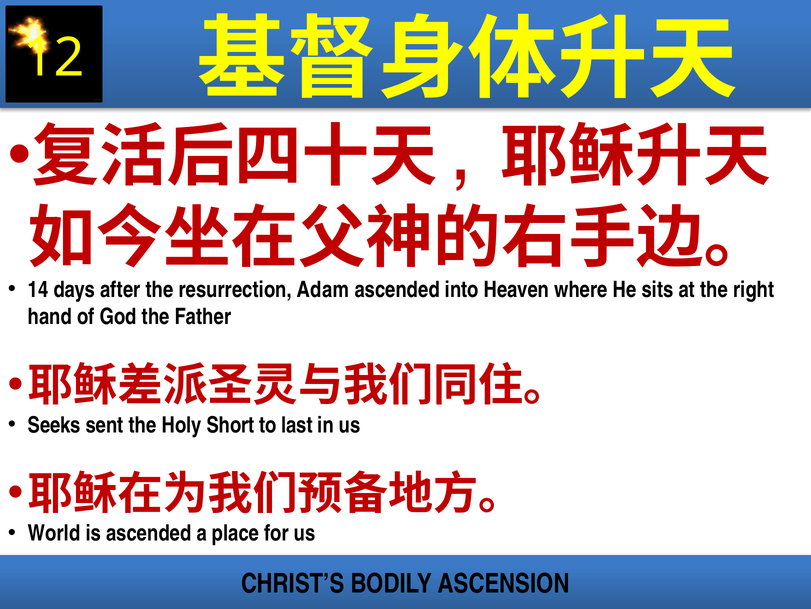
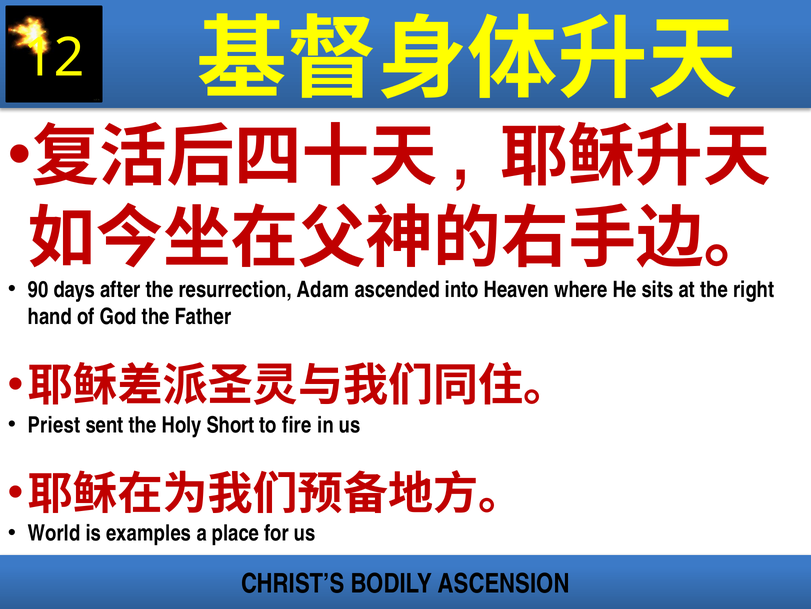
14: 14 -> 90
Seeks: Seeks -> Priest
last: last -> fire
is ascended: ascended -> examples
